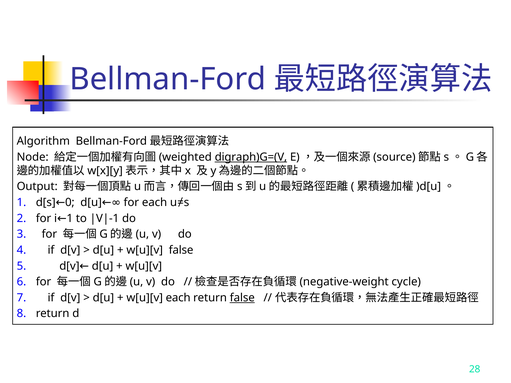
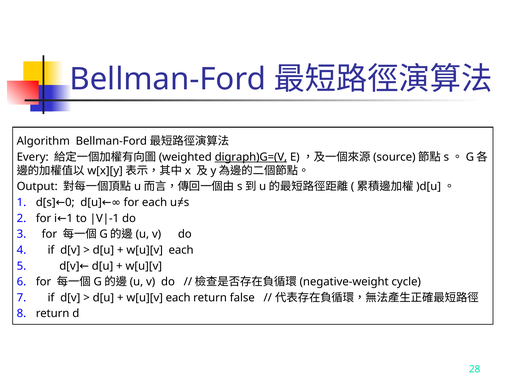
Node: Node -> Every
false at (181, 250): false -> each
false at (242, 298) underline: present -> none
